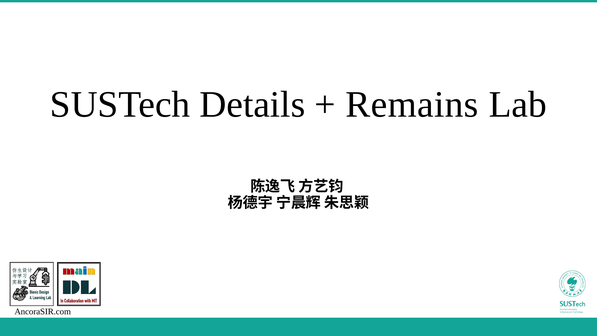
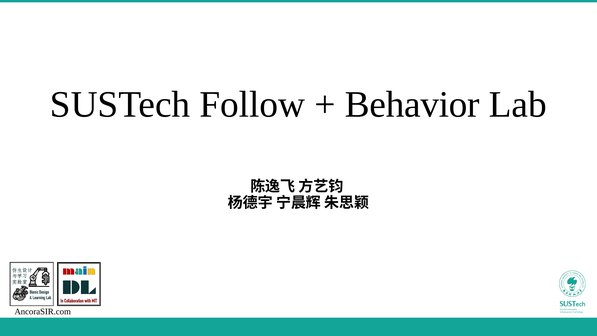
Details: Details -> Follow
Remains: Remains -> Behavior
